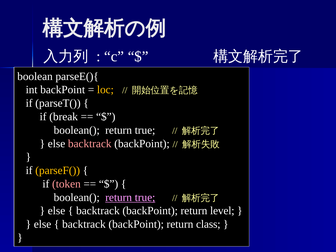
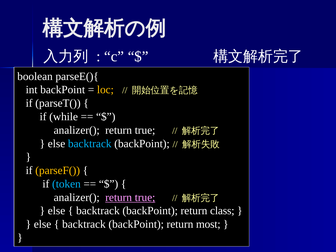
break: break -> while
boolean( at (77, 130): boolean( -> analizer(
backtrack at (90, 144) colour: pink -> light blue
token colour: pink -> light blue
boolean( at (77, 197): boolean( -> analizer(
level: level -> class
class: class -> most
